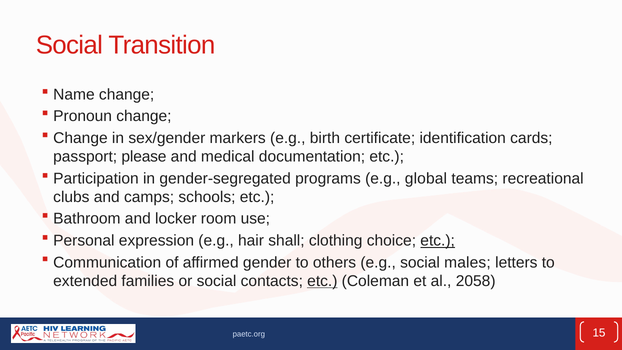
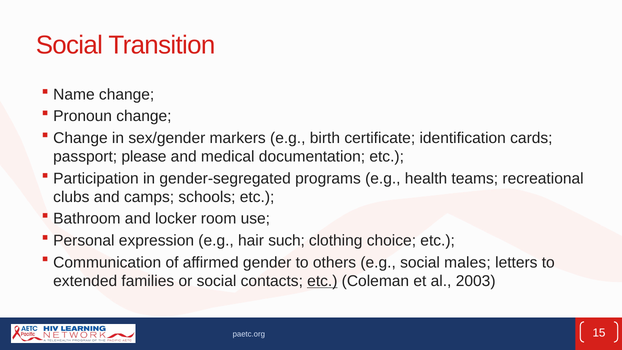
global: global -> health
shall: shall -> such
etc at (438, 241) underline: present -> none
2058: 2058 -> 2003
